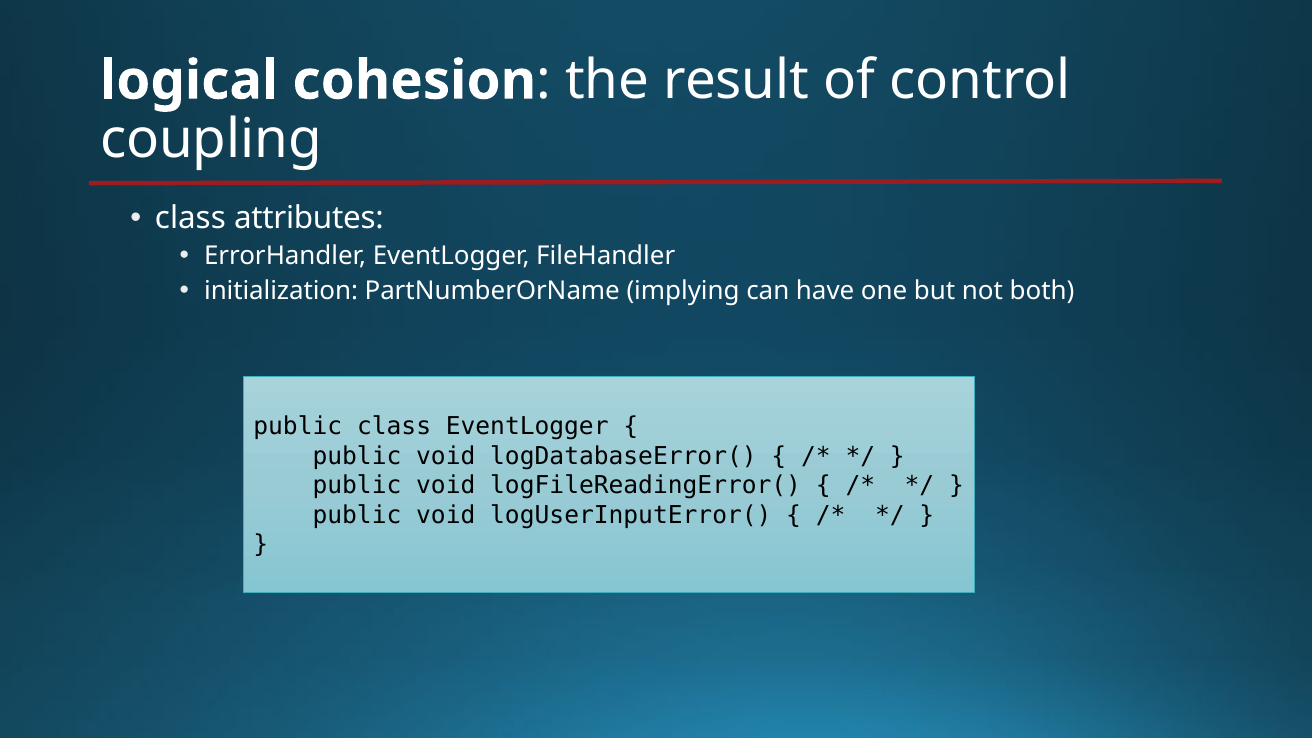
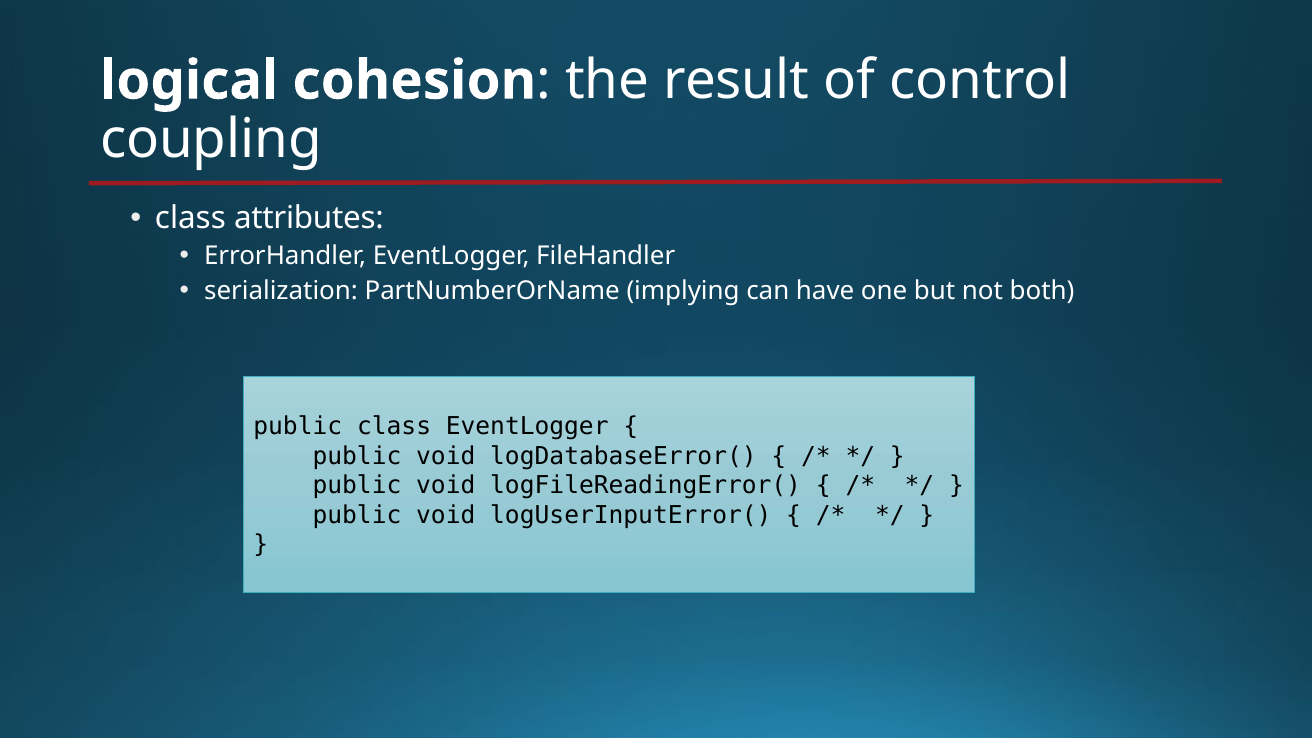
initialization: initialization -> serialization
